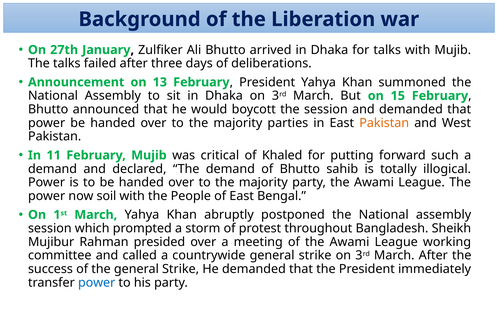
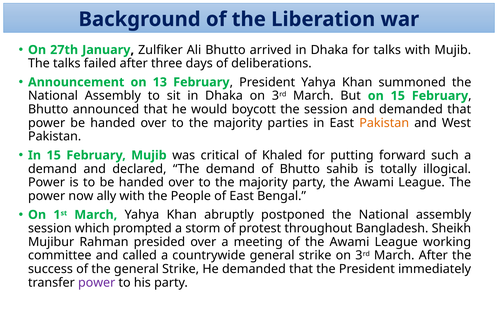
In 11: 11 -> 15
soil: soil -> ally
power at (97, 282) colour: blue -> purple
